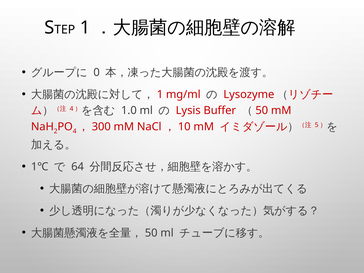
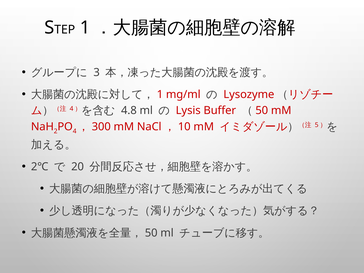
0: 0 -> 3
1.0: 1.0 -> 4.8
1℃: 1℃ -> 2℃
64: 64 -> 20
